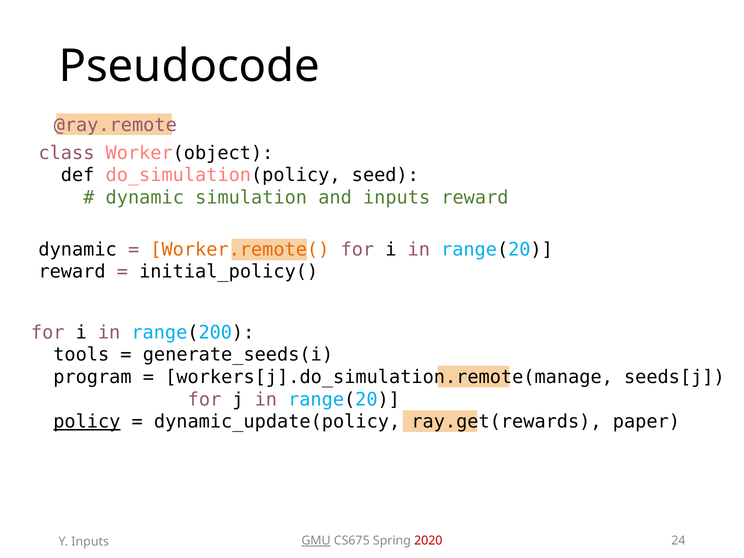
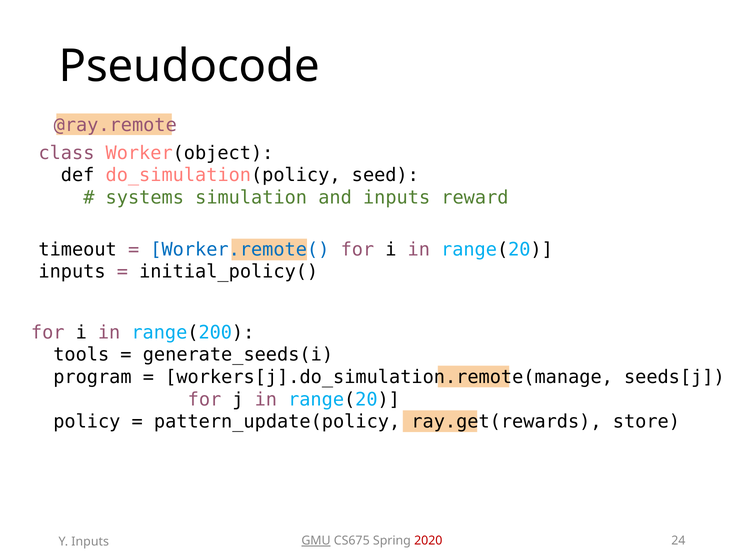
dynamic at (145, 198): dynamic -> systems
dynamic at (78, 249): dynamic -> timeout
Worker.remote( colour: orange -> blue
reward at (72, 272): reward -> inputs
policy underline: present -> none
dynamic_update(policy: dynamic_update(policy -> pattern_update(policy
paper: paper -> store
